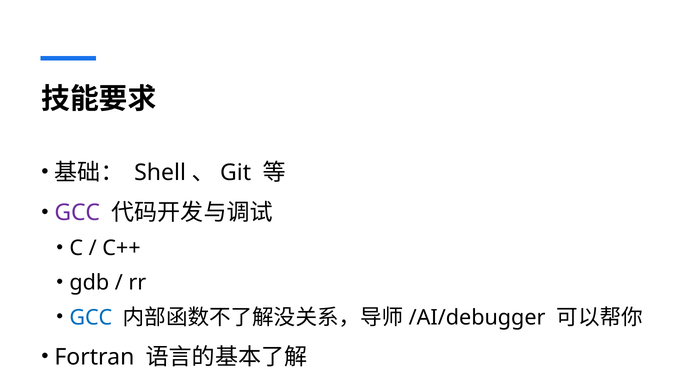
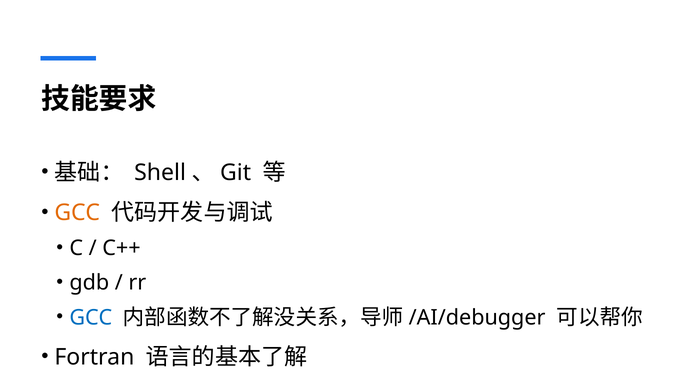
GCC at (77, 213) colour: purple -> orange
